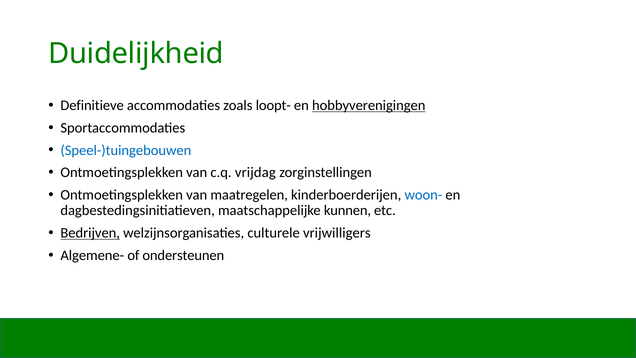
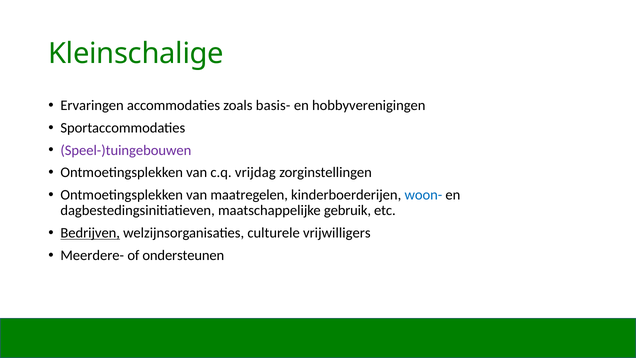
Duidelijkheid: Duidelijkheid -> Kleinschalige
Definitieve: Definitieve -> Ervaringen
loopt-: loopt- -> basis-
hobbyverenigingen underline: present -> none
Speel-)tuingebouwen colour: blue -> purple
kunnen: kunnen -> gebruik
Algemene-: Algemene- -> Meerdere-
